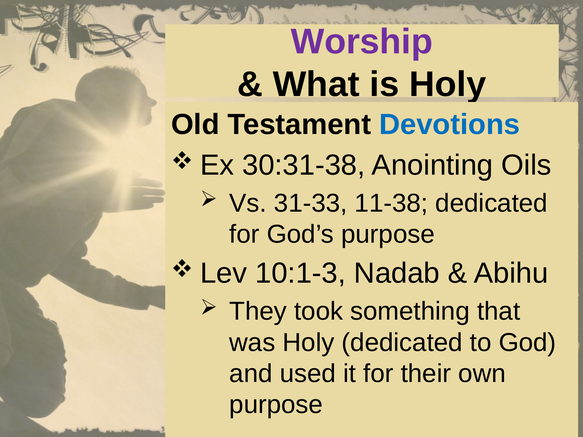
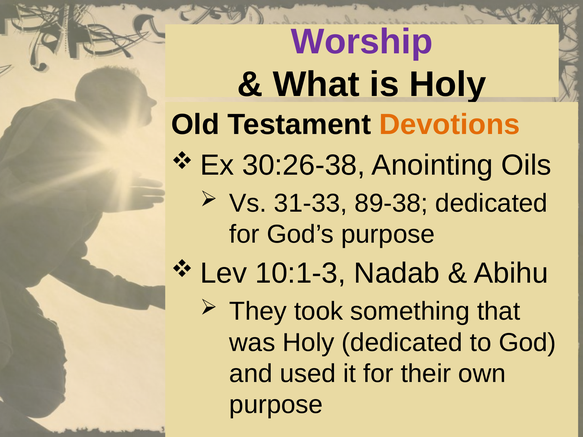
Devotions colour: blue -> orange
30:31-38: 30:31-38 -> 30:26-38
11-38: 11-38 -> 89-38
